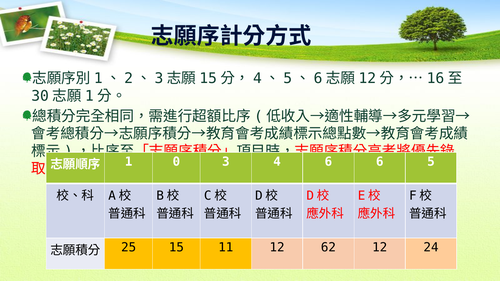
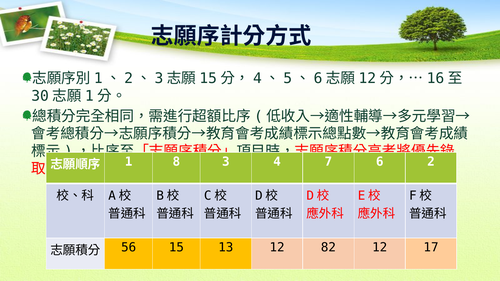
0: 0 -> 8
4 6: 6 -> 7
5: 5 -> 2
25: 25 -> 56
11: 11 -> 13
62: 62 -> 82
24: 24 -> 17
